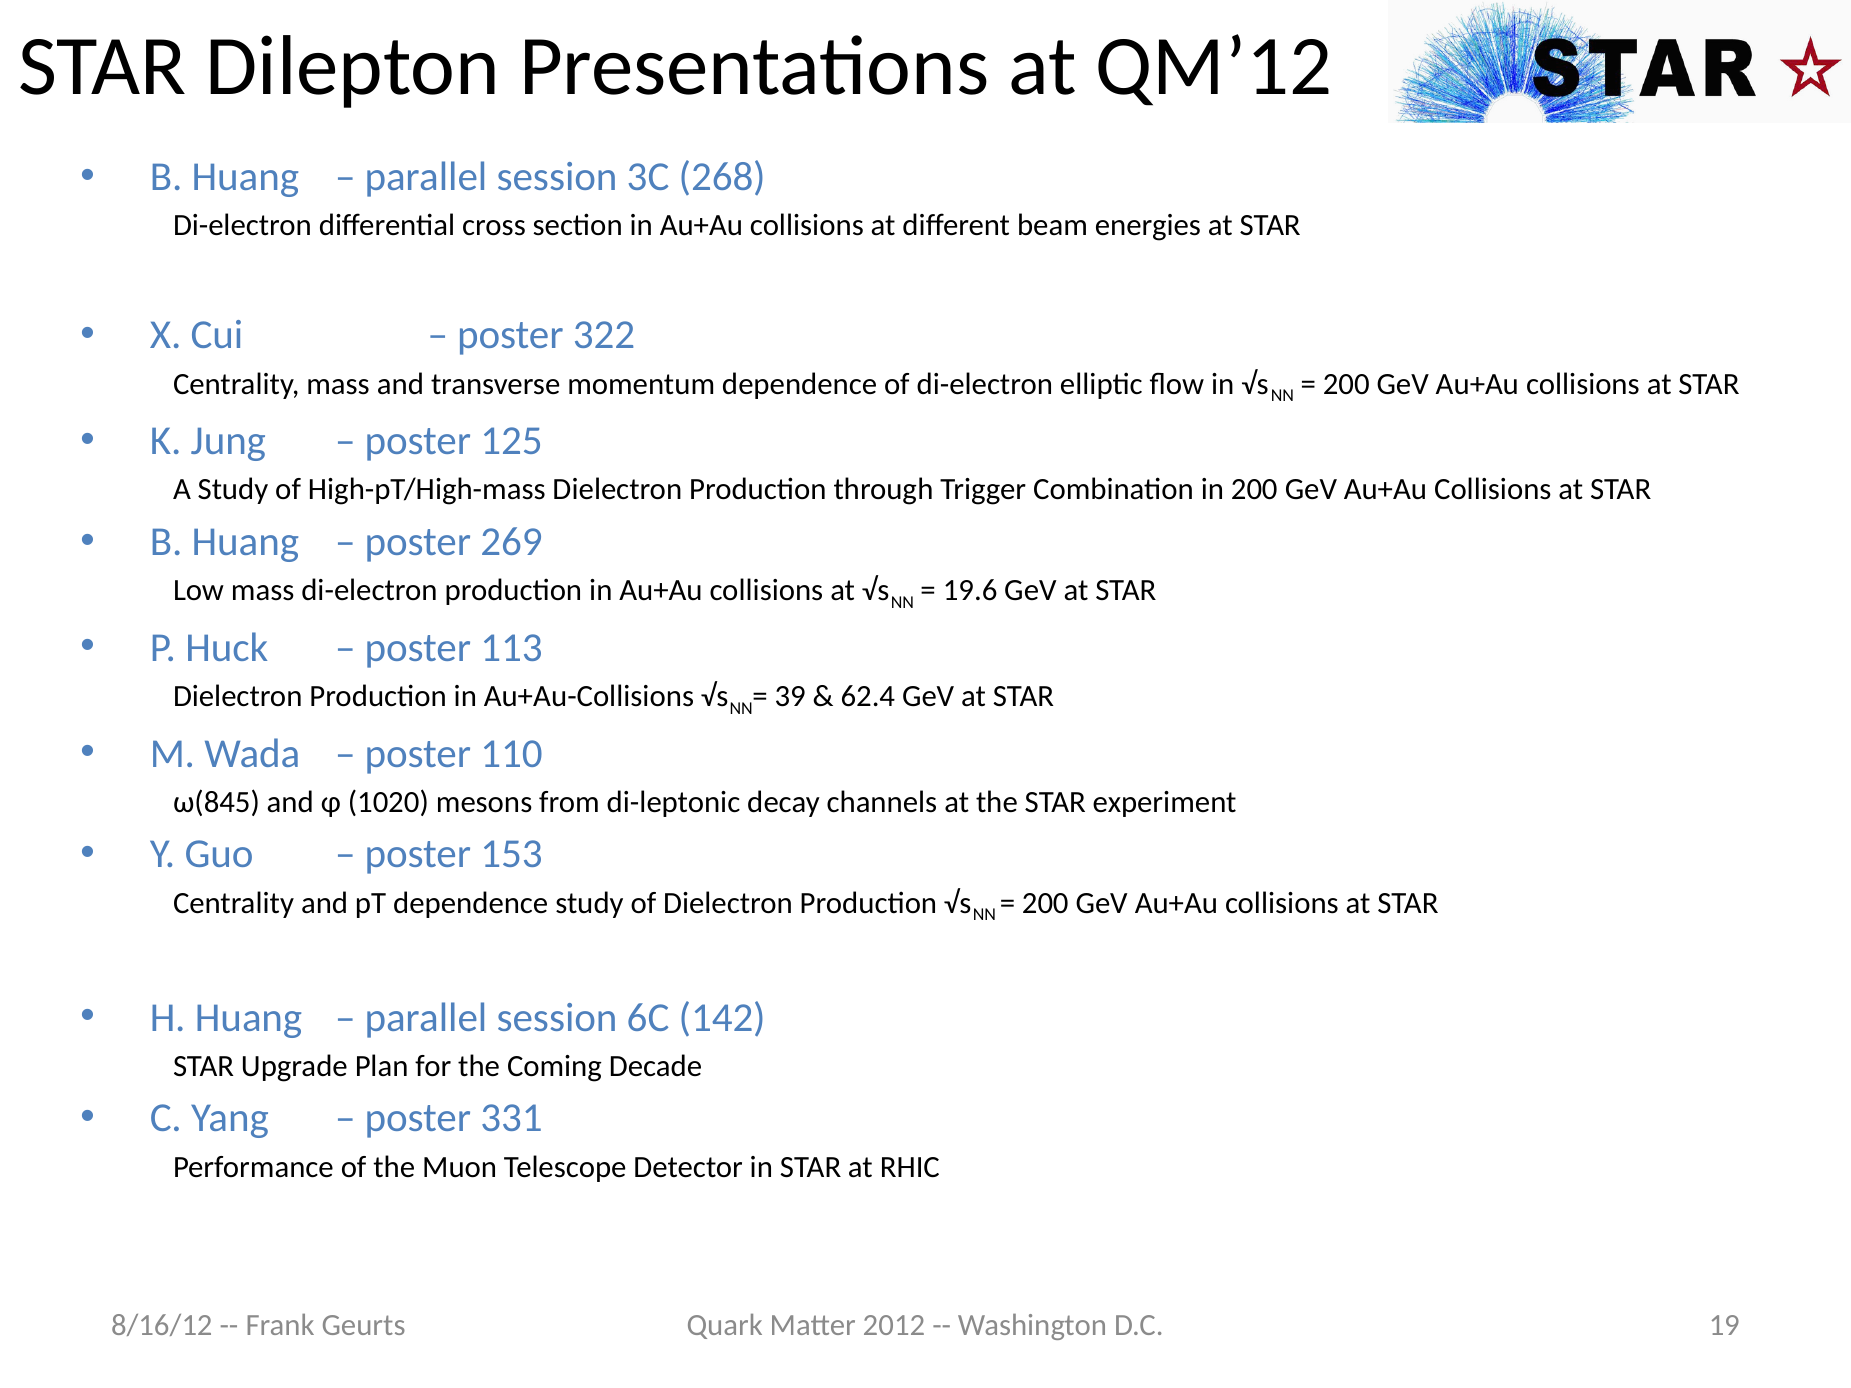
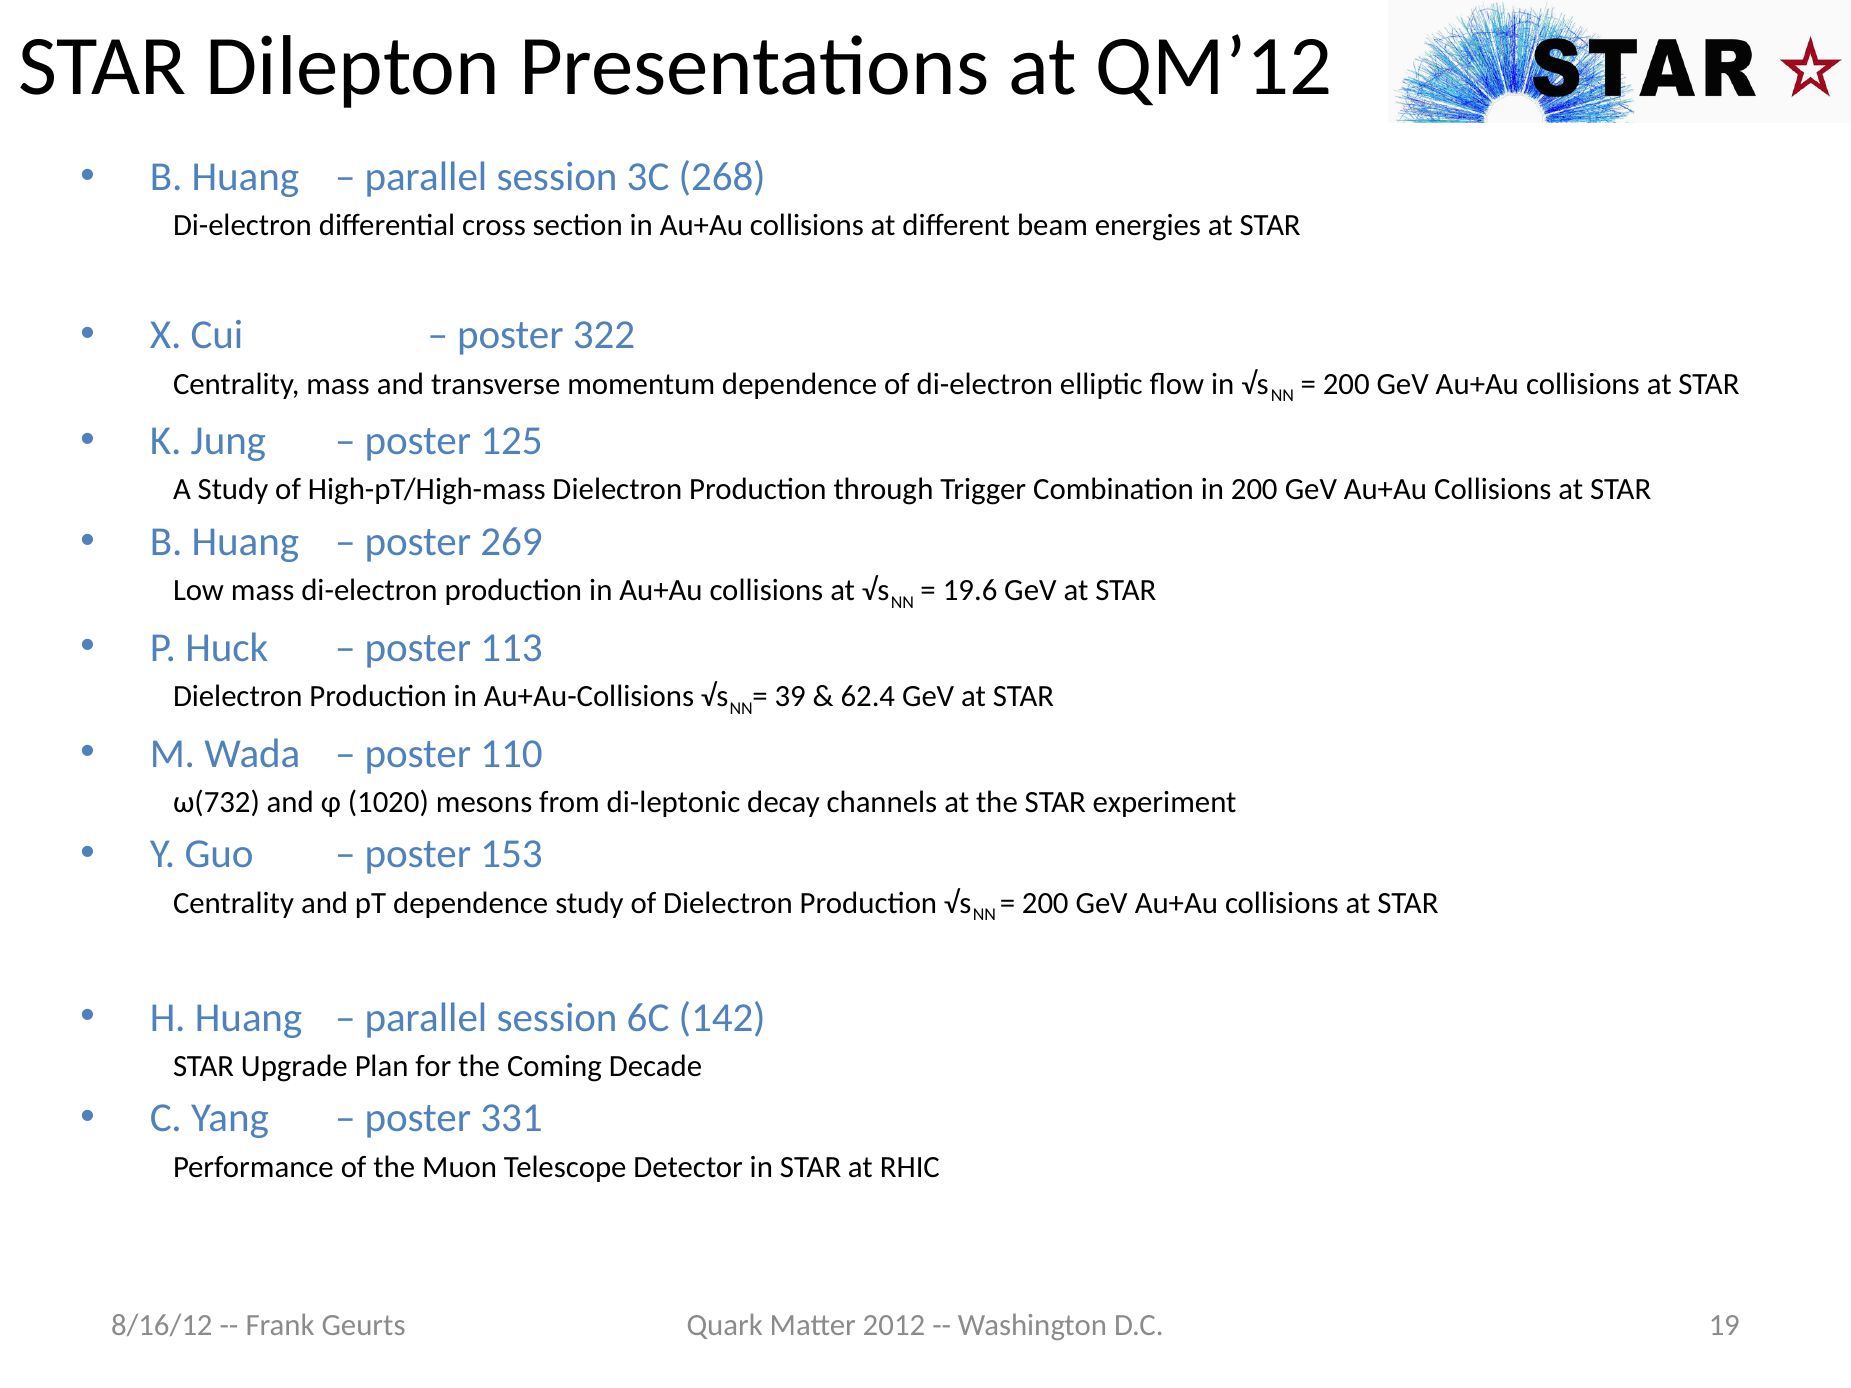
ω(845: ω(845 -> ω(732
